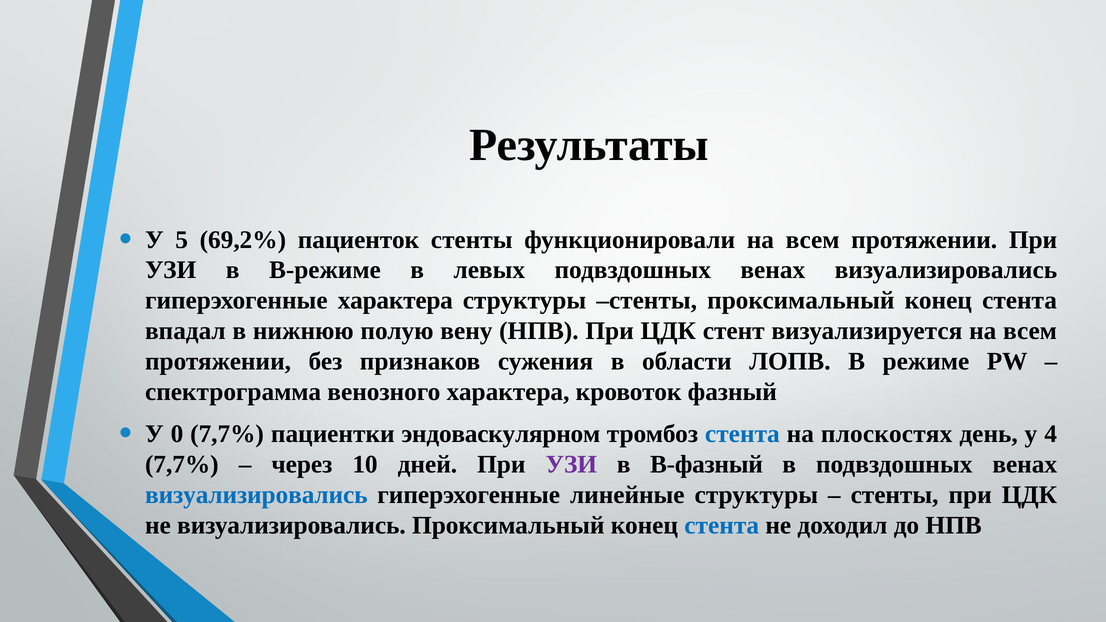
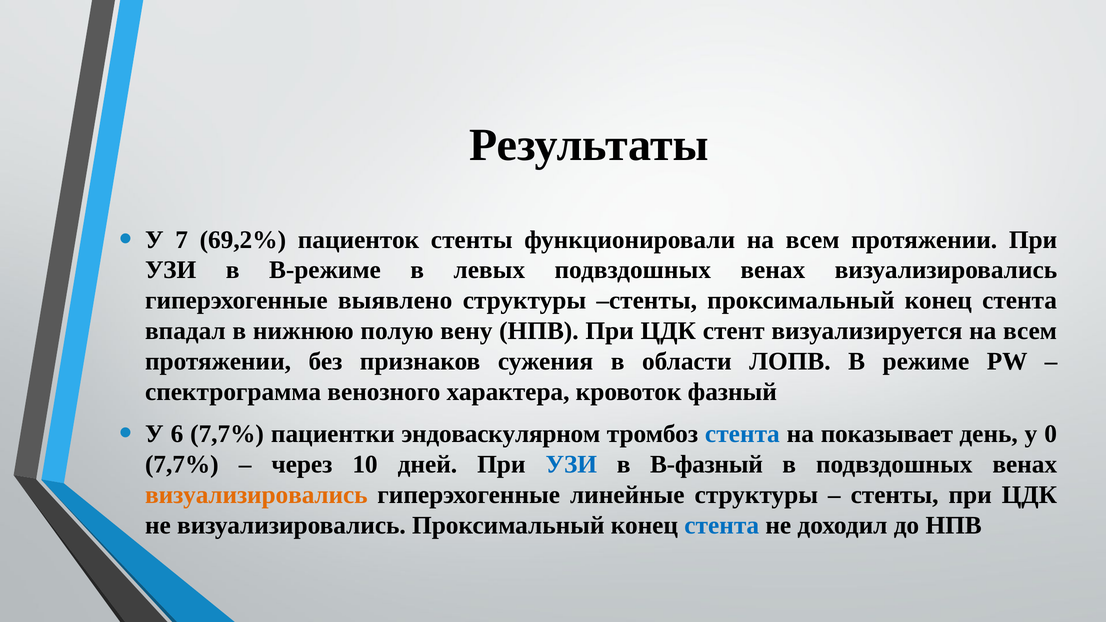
5: 5 -> 7
гиперэхогенные характера: характера -> выявлено
0: 0 -> 6
плоскостях: плоскостях -> показывает
4: 4 -> 0
УЗИ at (571, 465) colour: purple -> blue
визуализировались at (256, 495) colour: blue -> orange
